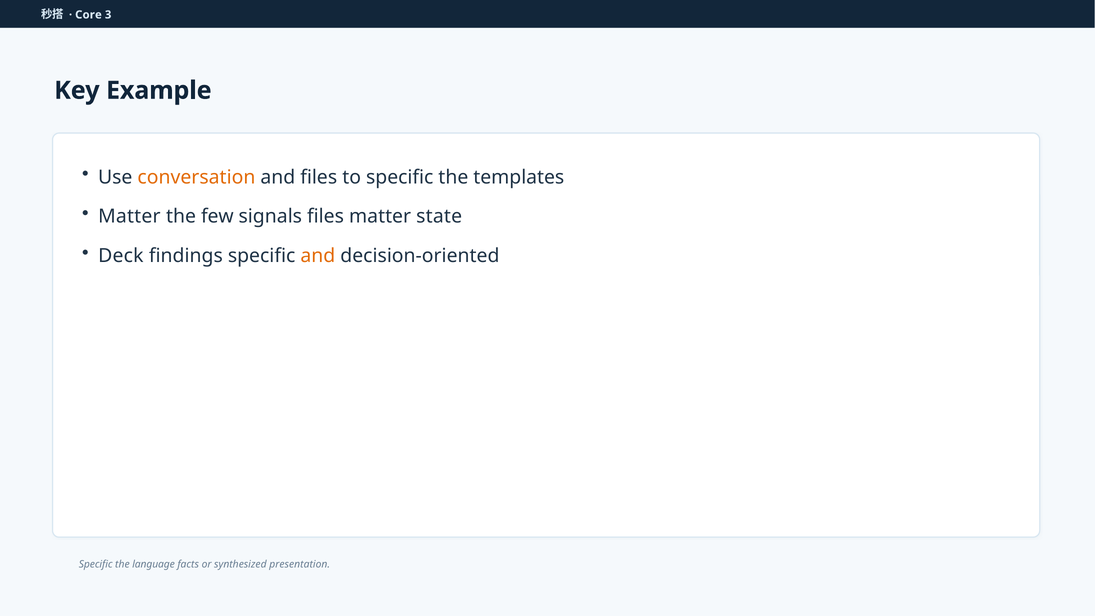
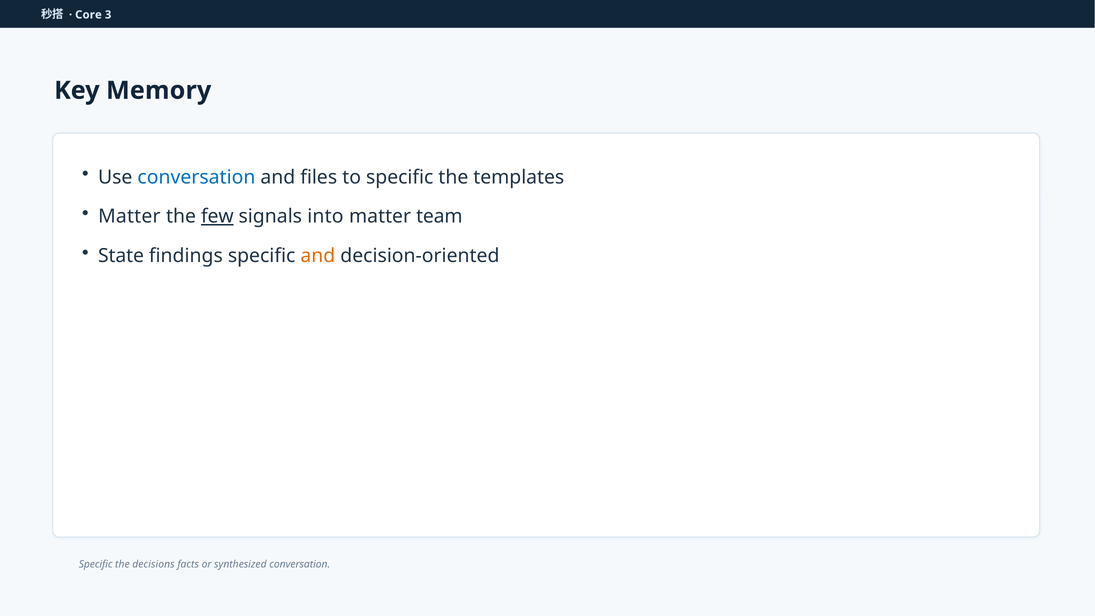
Example: Example -> Memory
conversation at (196, 177) colour: orange -> blue
few underline: none -> present
signals files: files -> into
state: state -> team
Deck: Deck -> State
language: language -> decisions
synthesized presentation: presentation -> conversation
